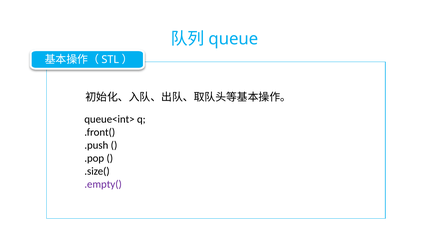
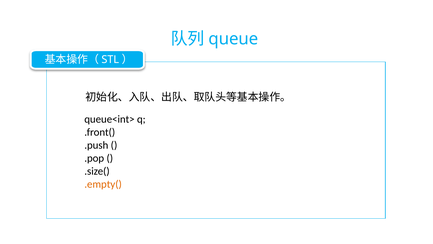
.empty( colour: purple -> orange
